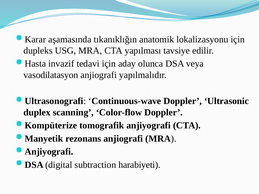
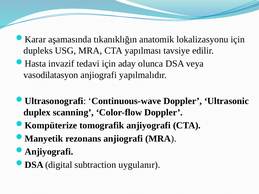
harabiyeti: harabiyeti -> uygulanır
